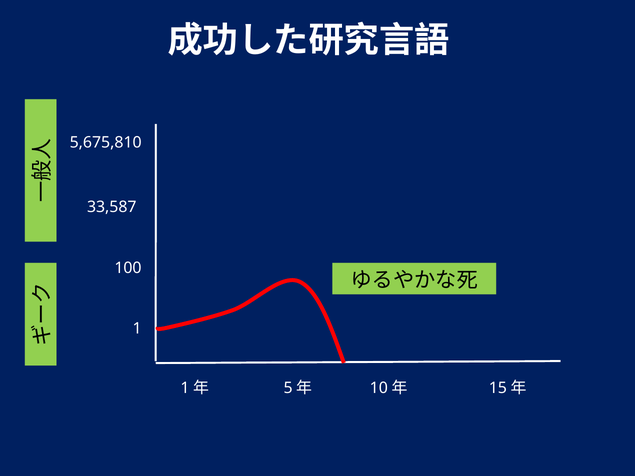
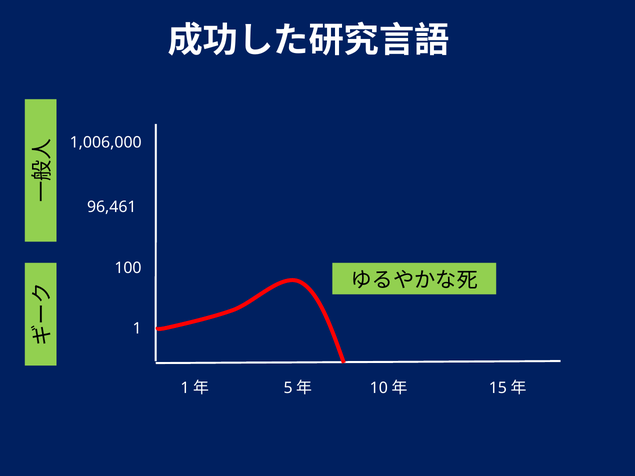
5,675,810: 5,675,810 -> 1,006,000
33,587: 33,587 -> 96,461
